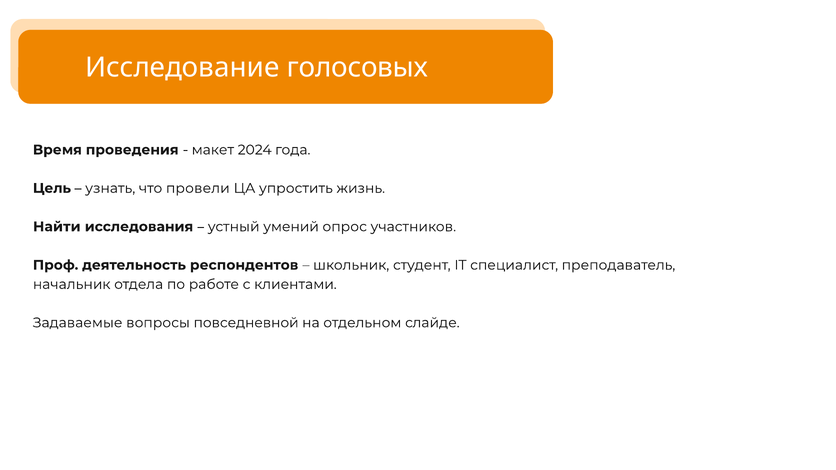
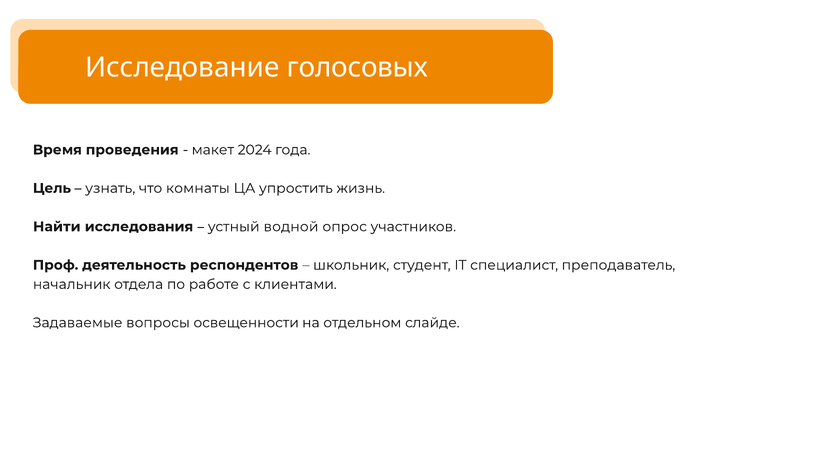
провели: провели -> комнаты
умений: умений -> водной
повседневной: повседневной -> освещенности
